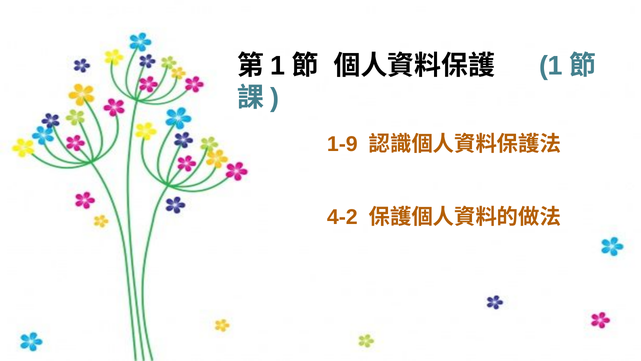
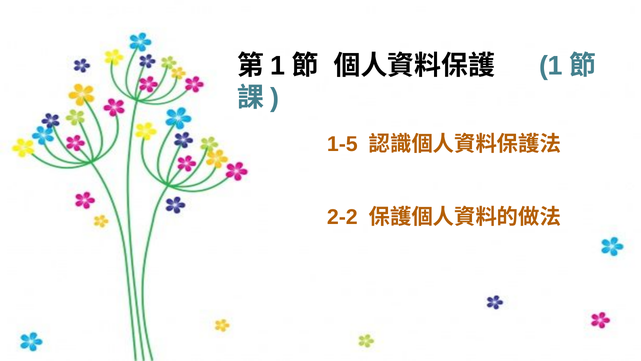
1-9: 1-9 -> 1-5
4-2: 4-2 -> 2-2
